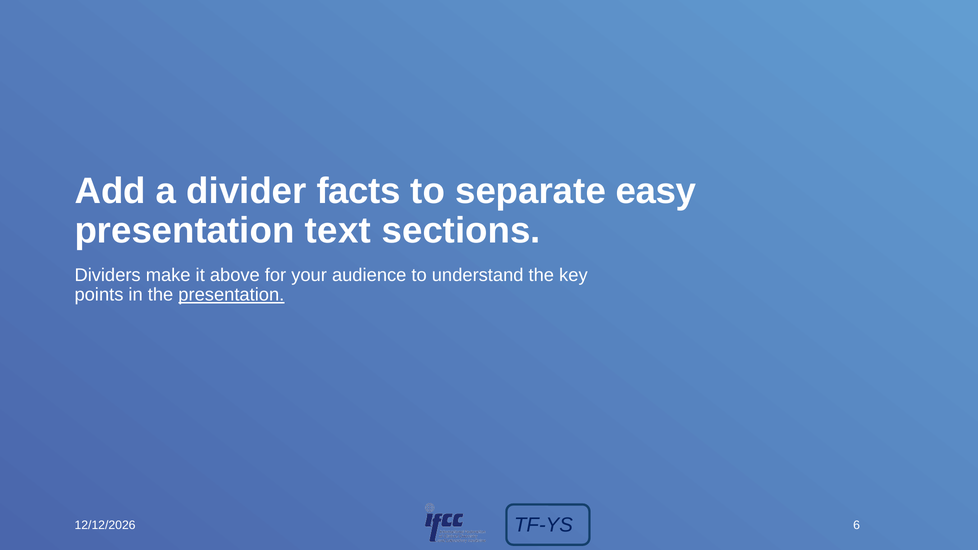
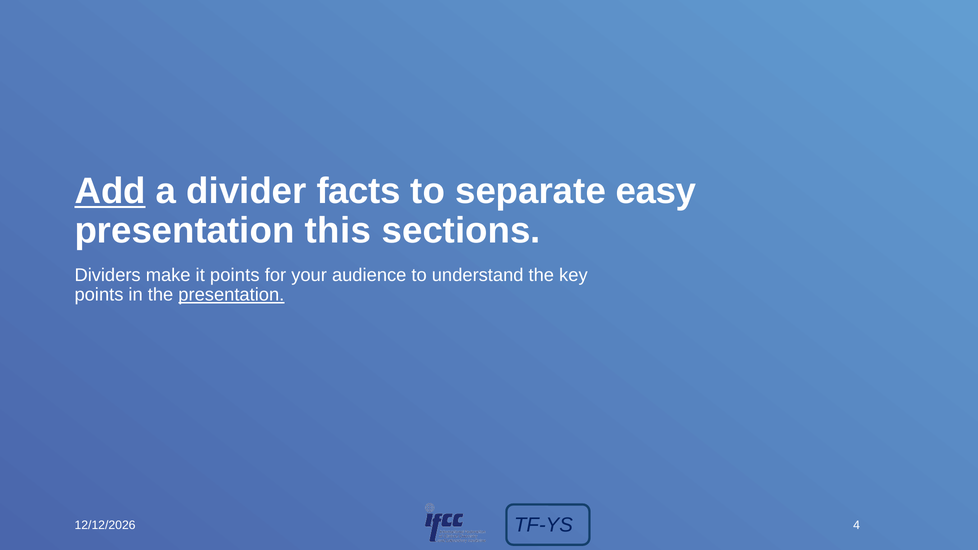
Add underline: none -> present
text: text -> this
it above: above -> points
6: 6 -> 4
